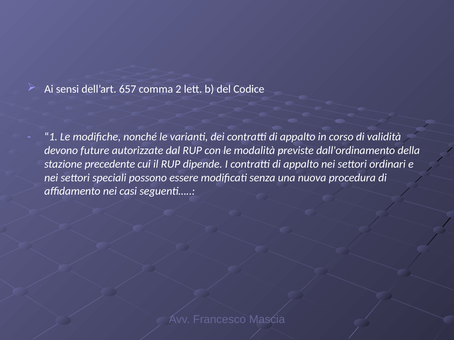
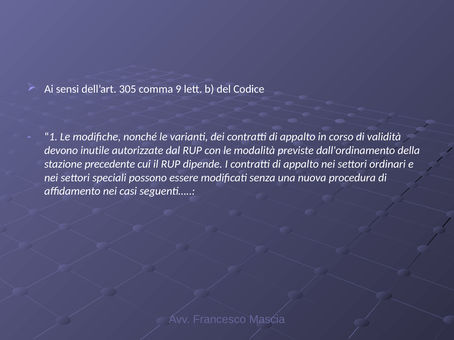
657: 657 -> 305
2: 2 -> 9
future: future -> inutile
